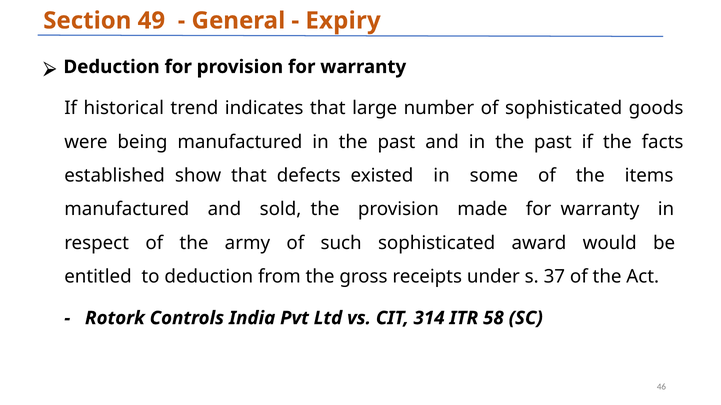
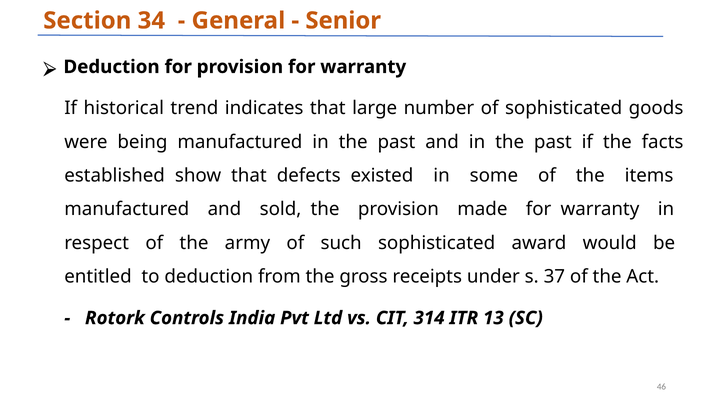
49: 49 -> 34
Expiry: Expiry -> Senior
58: 58 -> 13
